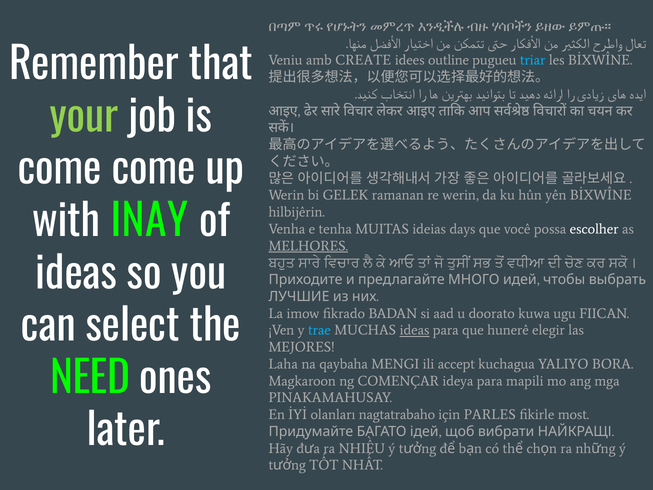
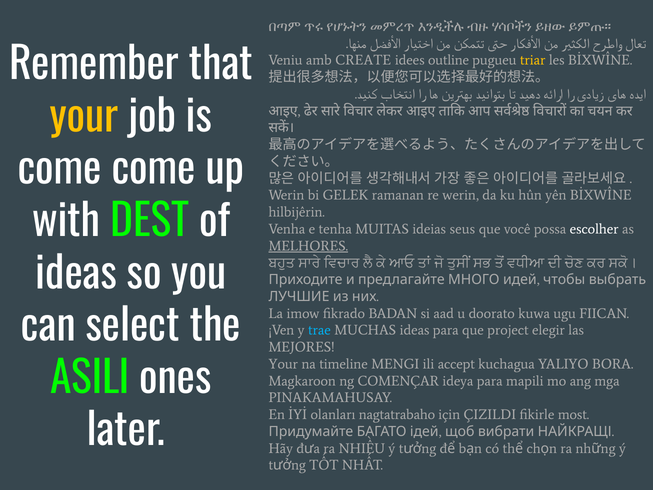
triar colour: light blue -> yellow
your at (84, 117) colour: light green -> yellow
INAY: INAY -> DEST
days: days -> seus
ideas at (415, 330) underline: present -> none
hunerê: hunerê -> project
Laha at (283, 364): Laha -> Your
qaybaha: qaybaha -> timeline
NEED: NEED -> ASILI
PARLES: PARLES -> ÇIZILDI
